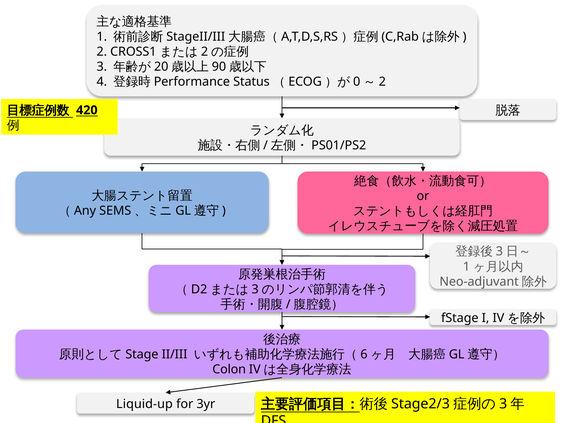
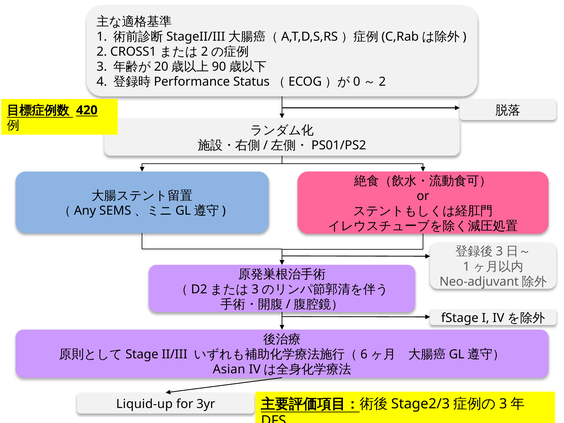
Colon: Colon -> Asian
